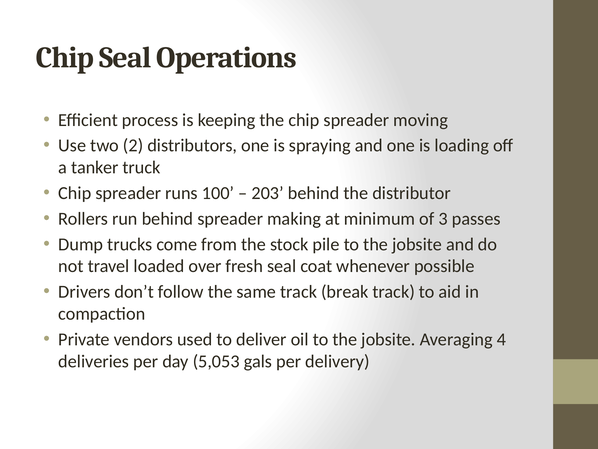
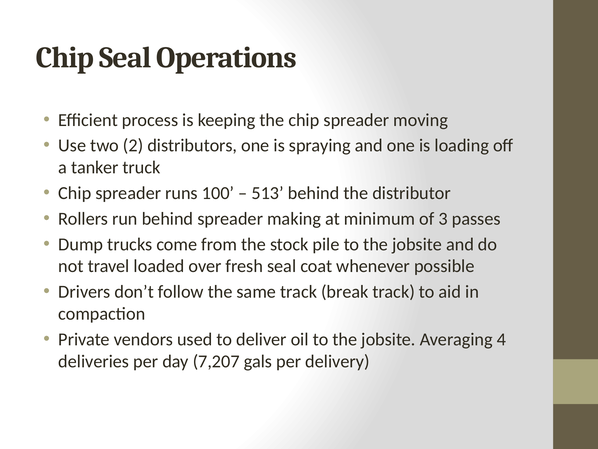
203: 203 -> 513
5,053: 5,053 -> 7,207
